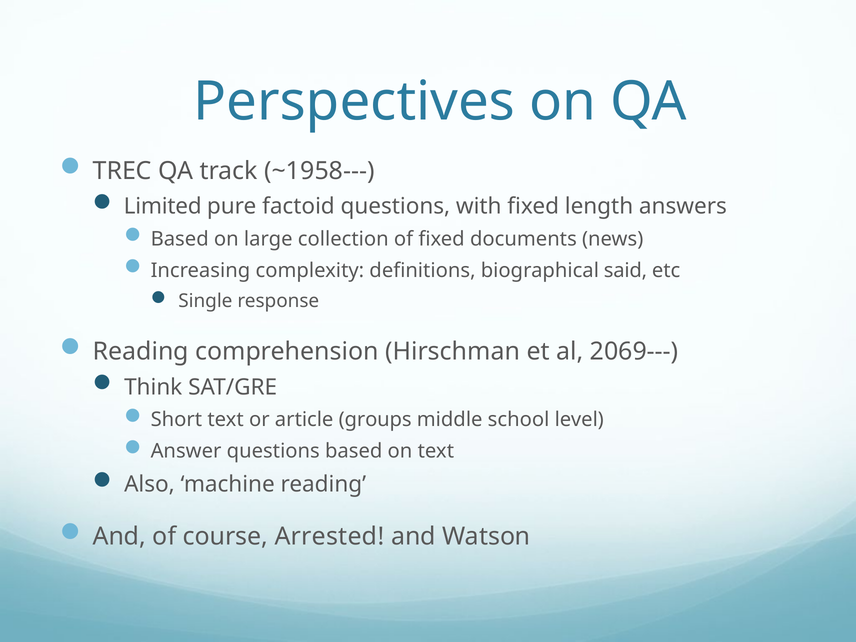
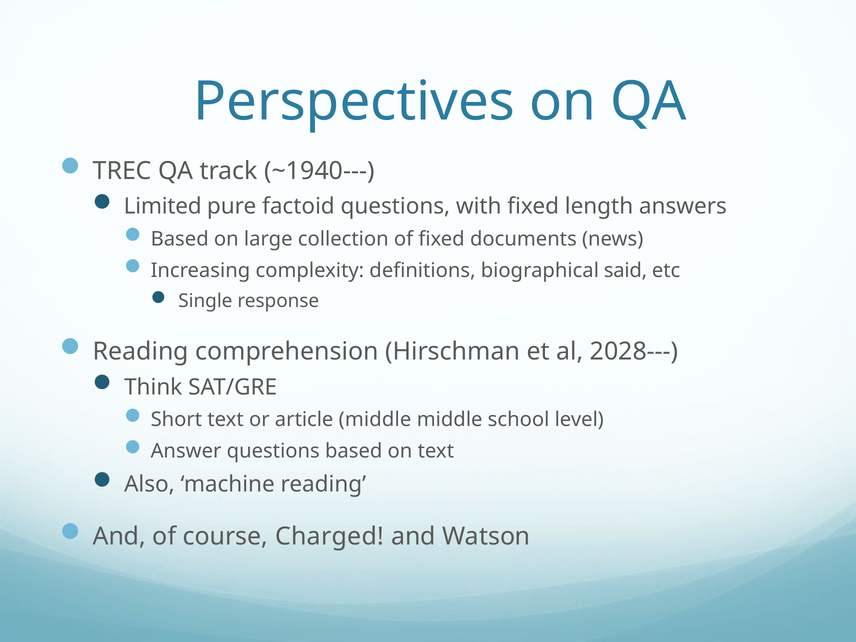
~1958---: ~1958--- -> ~1940---
2069---: 2069--- -> 2028---
article groups: groups -> middle
Arrested: Arrested -> Charged
